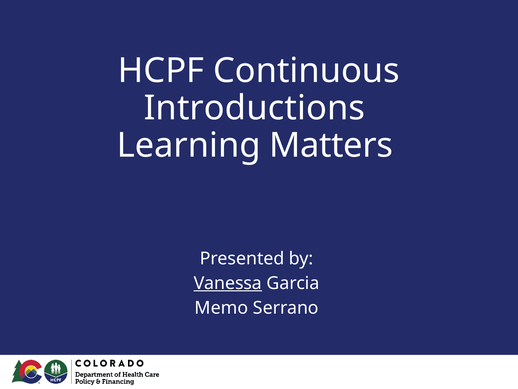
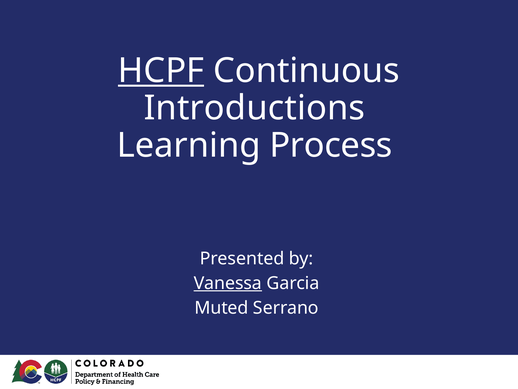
HCPF underline: none -> present
Matters: Matters -> Process
Memo: Memo -> Muted
